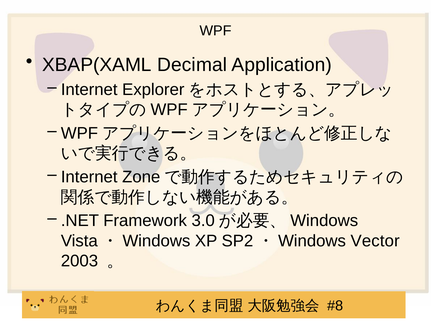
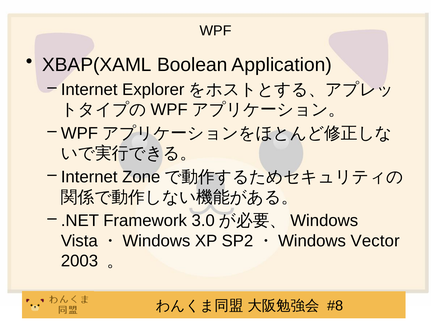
Decimal: Decimal -> Boolean
